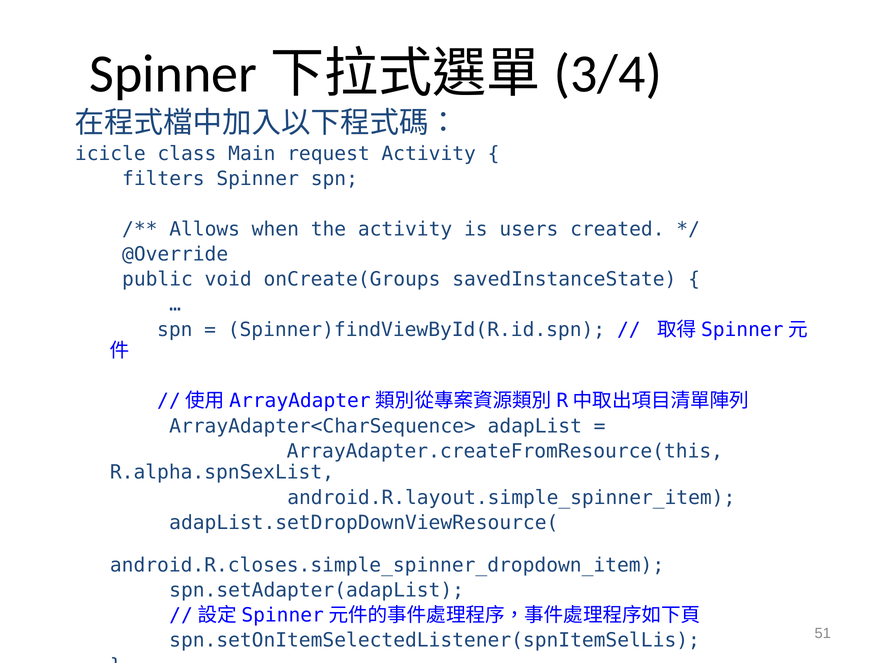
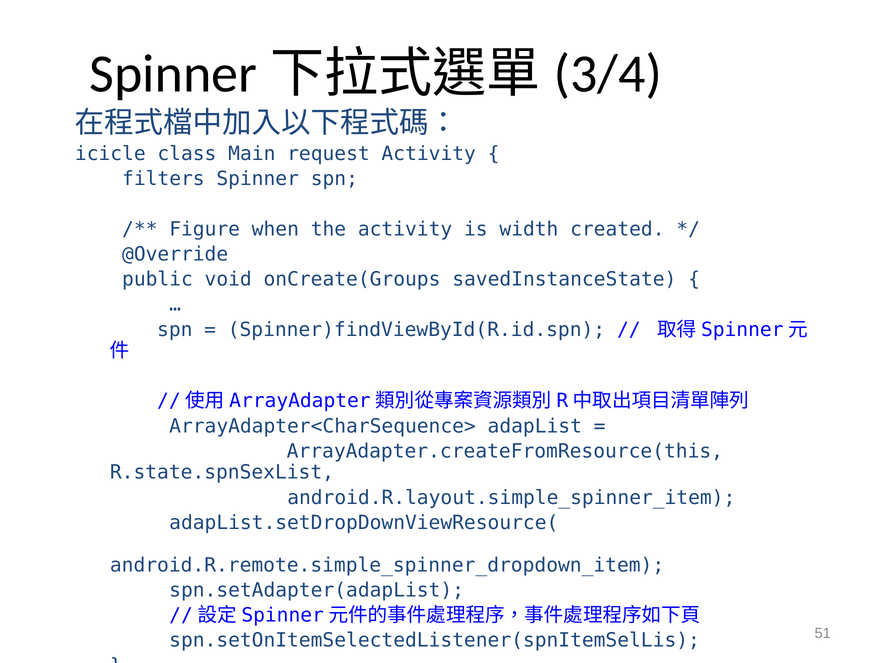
Allows: Allows -> Figure
users: users -> width
R.alpha.spnSexList: R.alpha.spnSexList -> R.state.spnSexList
android.R.closes.simple_spinner_dropdown_item: android.R.closes.simple_spinner_dropdown_item -> android.R.remote.simple_spinner_dropdown_item
